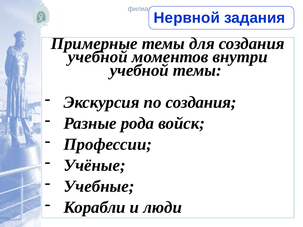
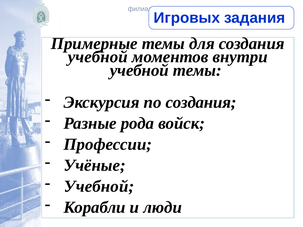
Нервной: Нервной -> Игровых
Учебные at (99, 187): Учебные -> Учебной
